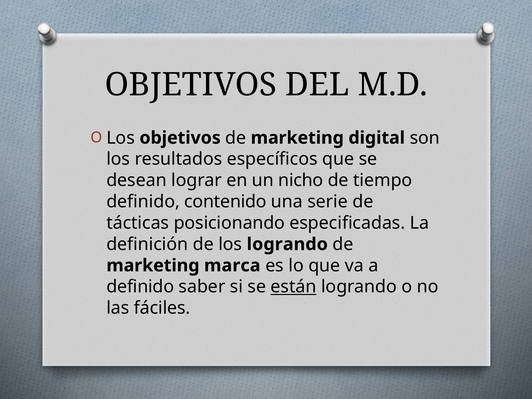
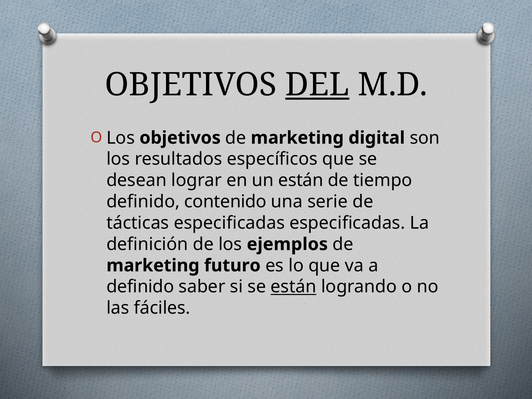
DEL underline: none -> present
un nicho: nicho -> están
tácticas posicionando: posicionando -> especificadas
los logrando: logrando -> ejemplos
marca: marca -> futuro
